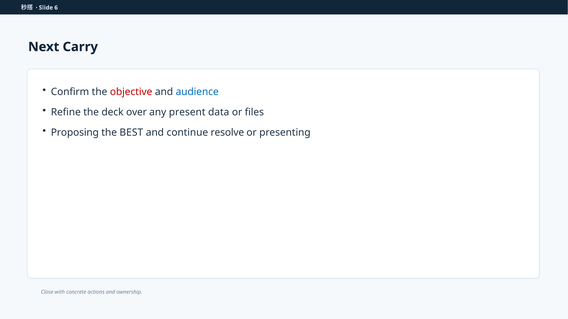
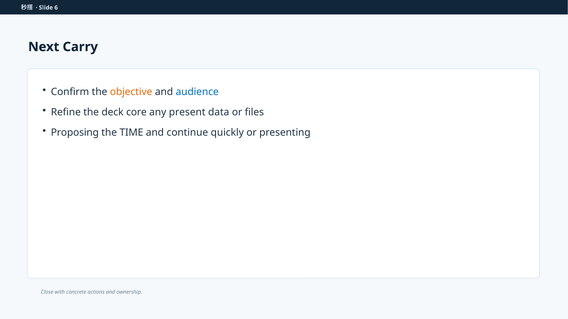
objective colour: red -> orange
over: over -> core
BEST: BEST -> TIME
resolve: resolve -> quickly
